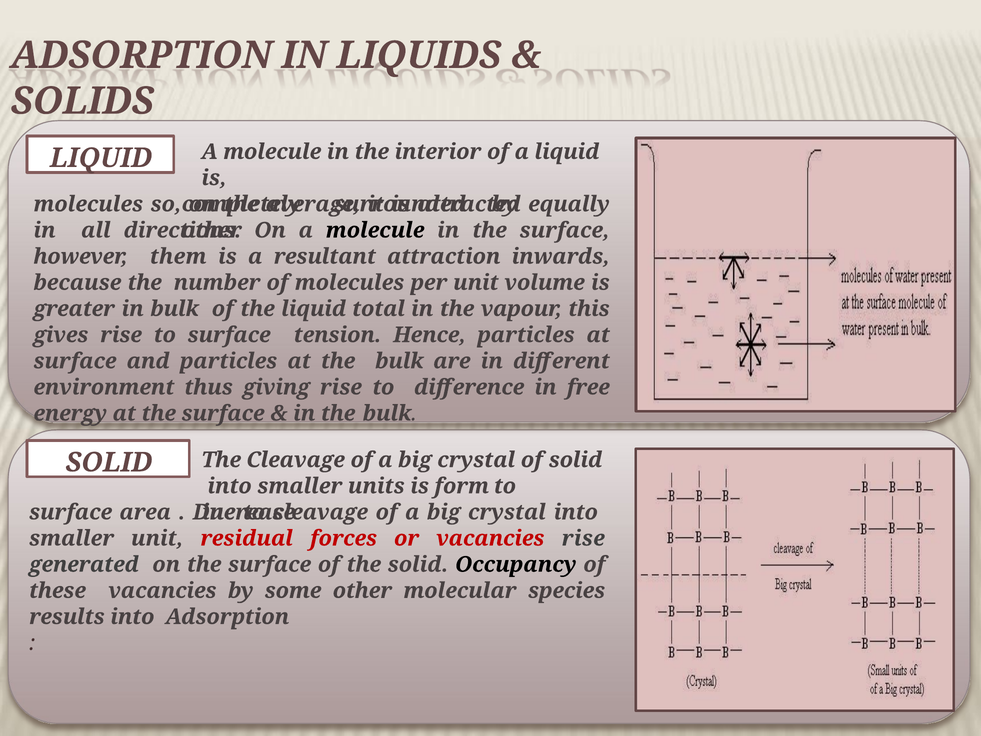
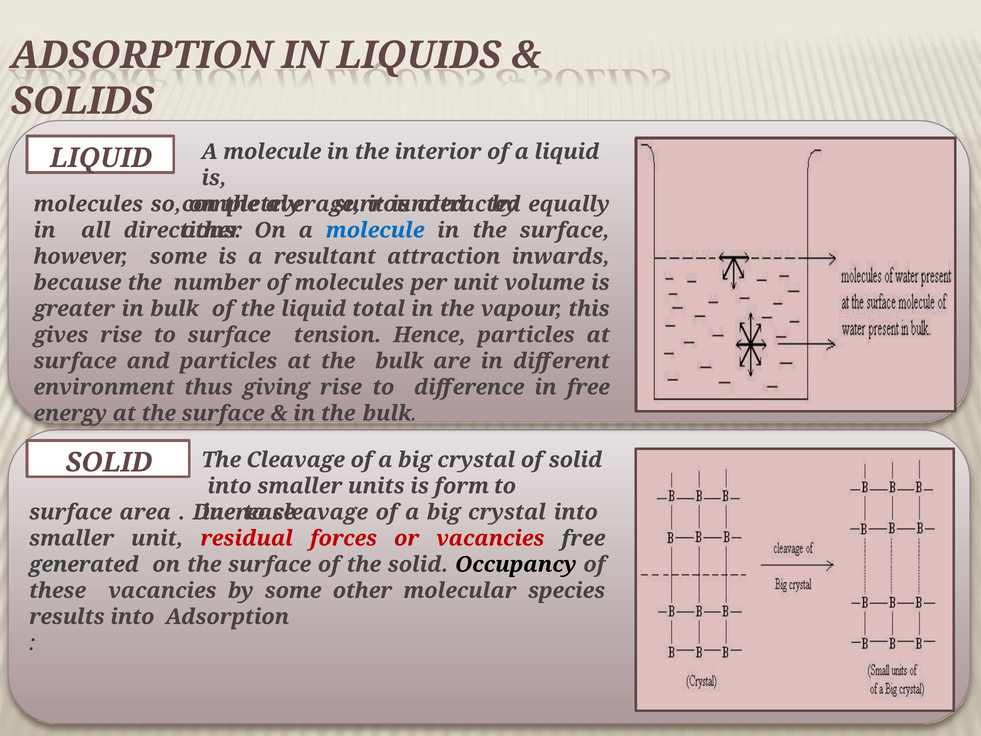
molecule at (375, 230) colour: black -> blue
however them: them -> some
vacancies rise: rise -> free
